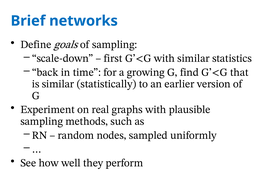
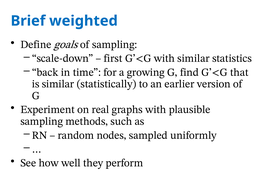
networks: networks -> weighted
